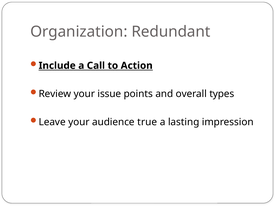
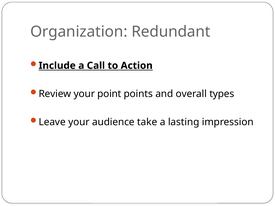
issue: issue -> point
true: true -> take
